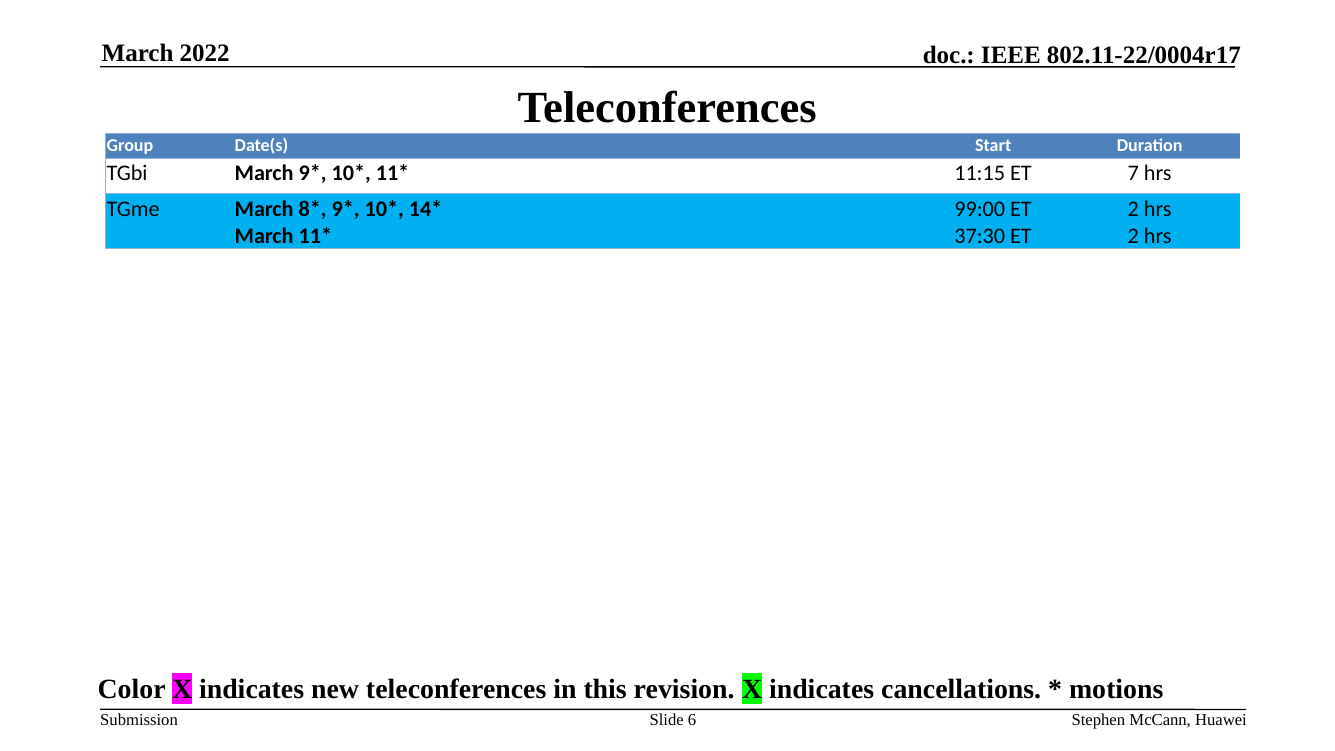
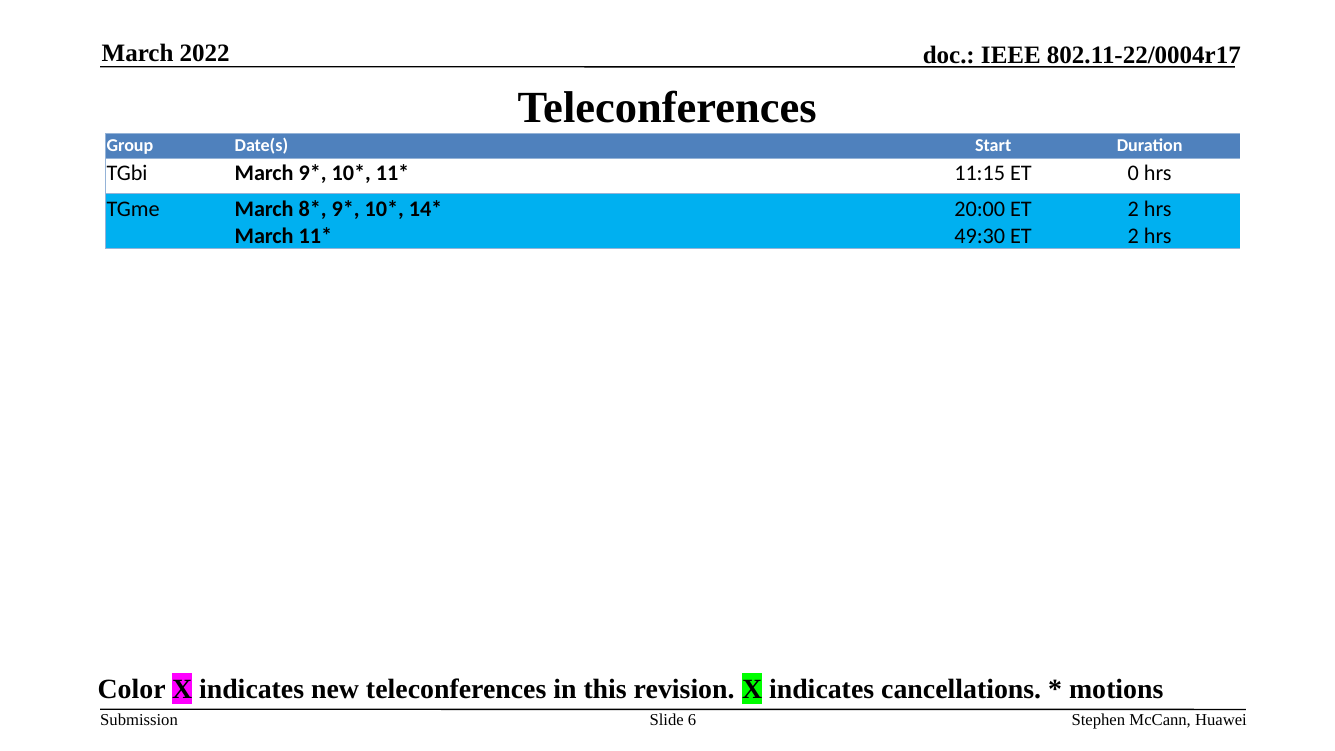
7: 7 -> 0
99:00: 99:00 -> 20:00
37:30: 37:30 -> 49:30
